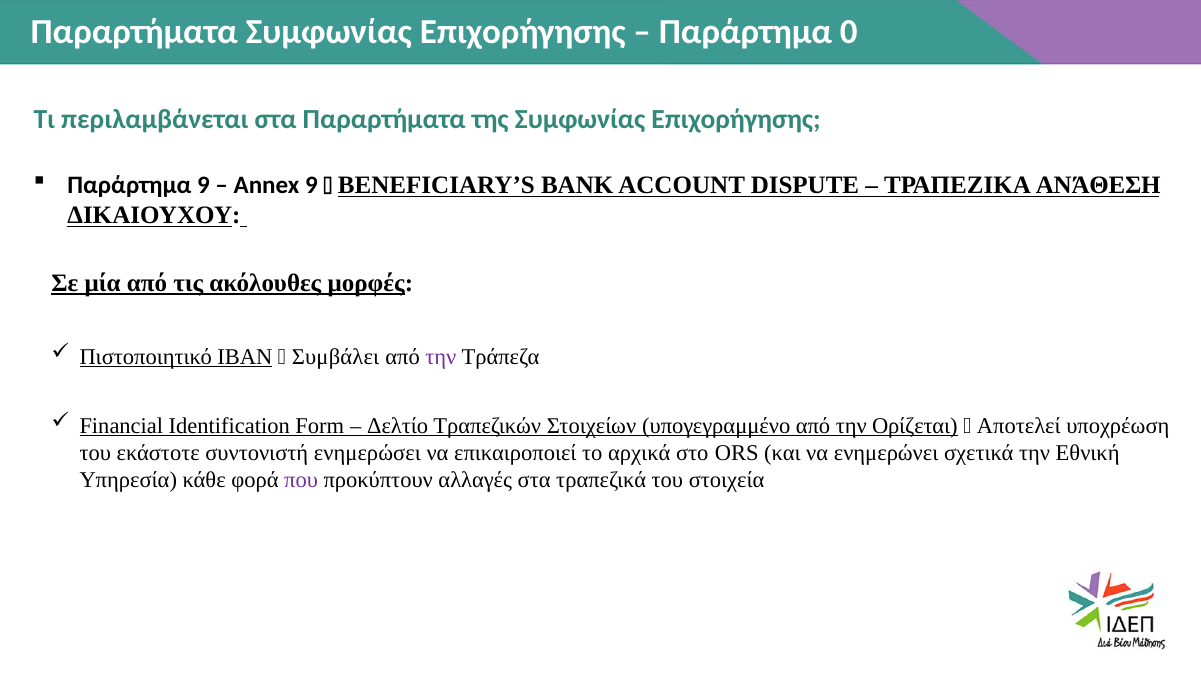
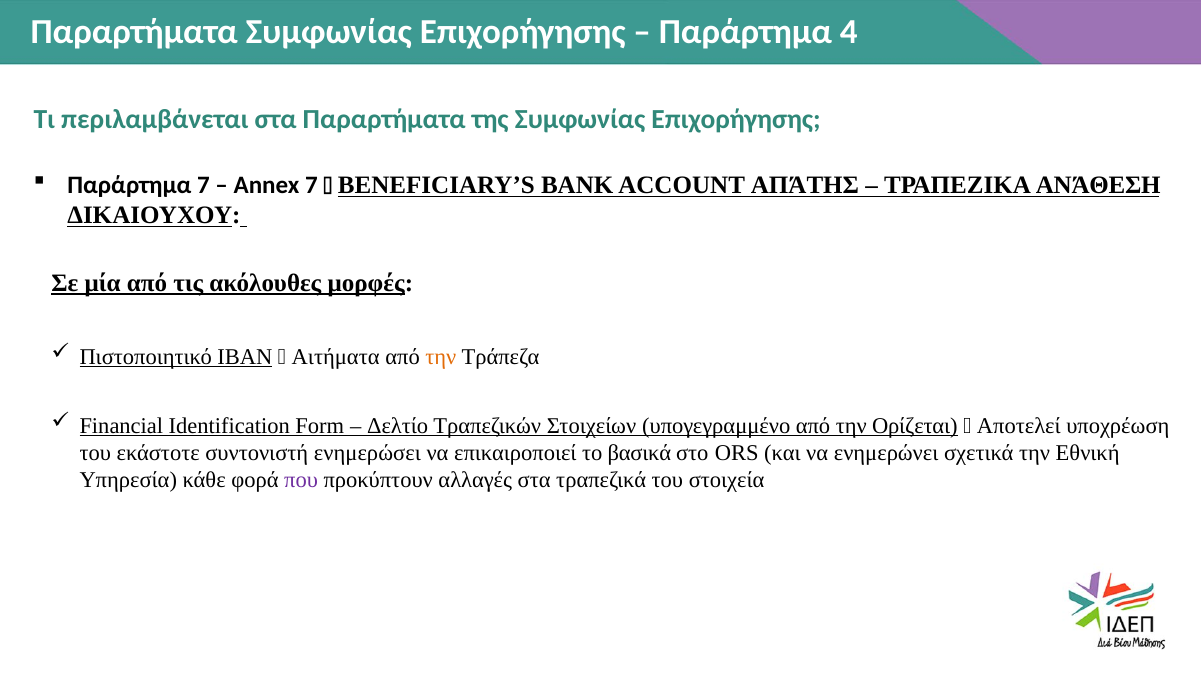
0: 0 -> 4
Παράρτημα 9: 9 -> 7
Annex 9: 9 -> 7
DISPUTE: DISPUTE -> ΑΠΆΤΗΣ
Συμβάλει: Συμβάλει -> Αιτήματα
την at (441, 356) colour: purple -> orange
αρχικά: αρχικά -> βασικά
